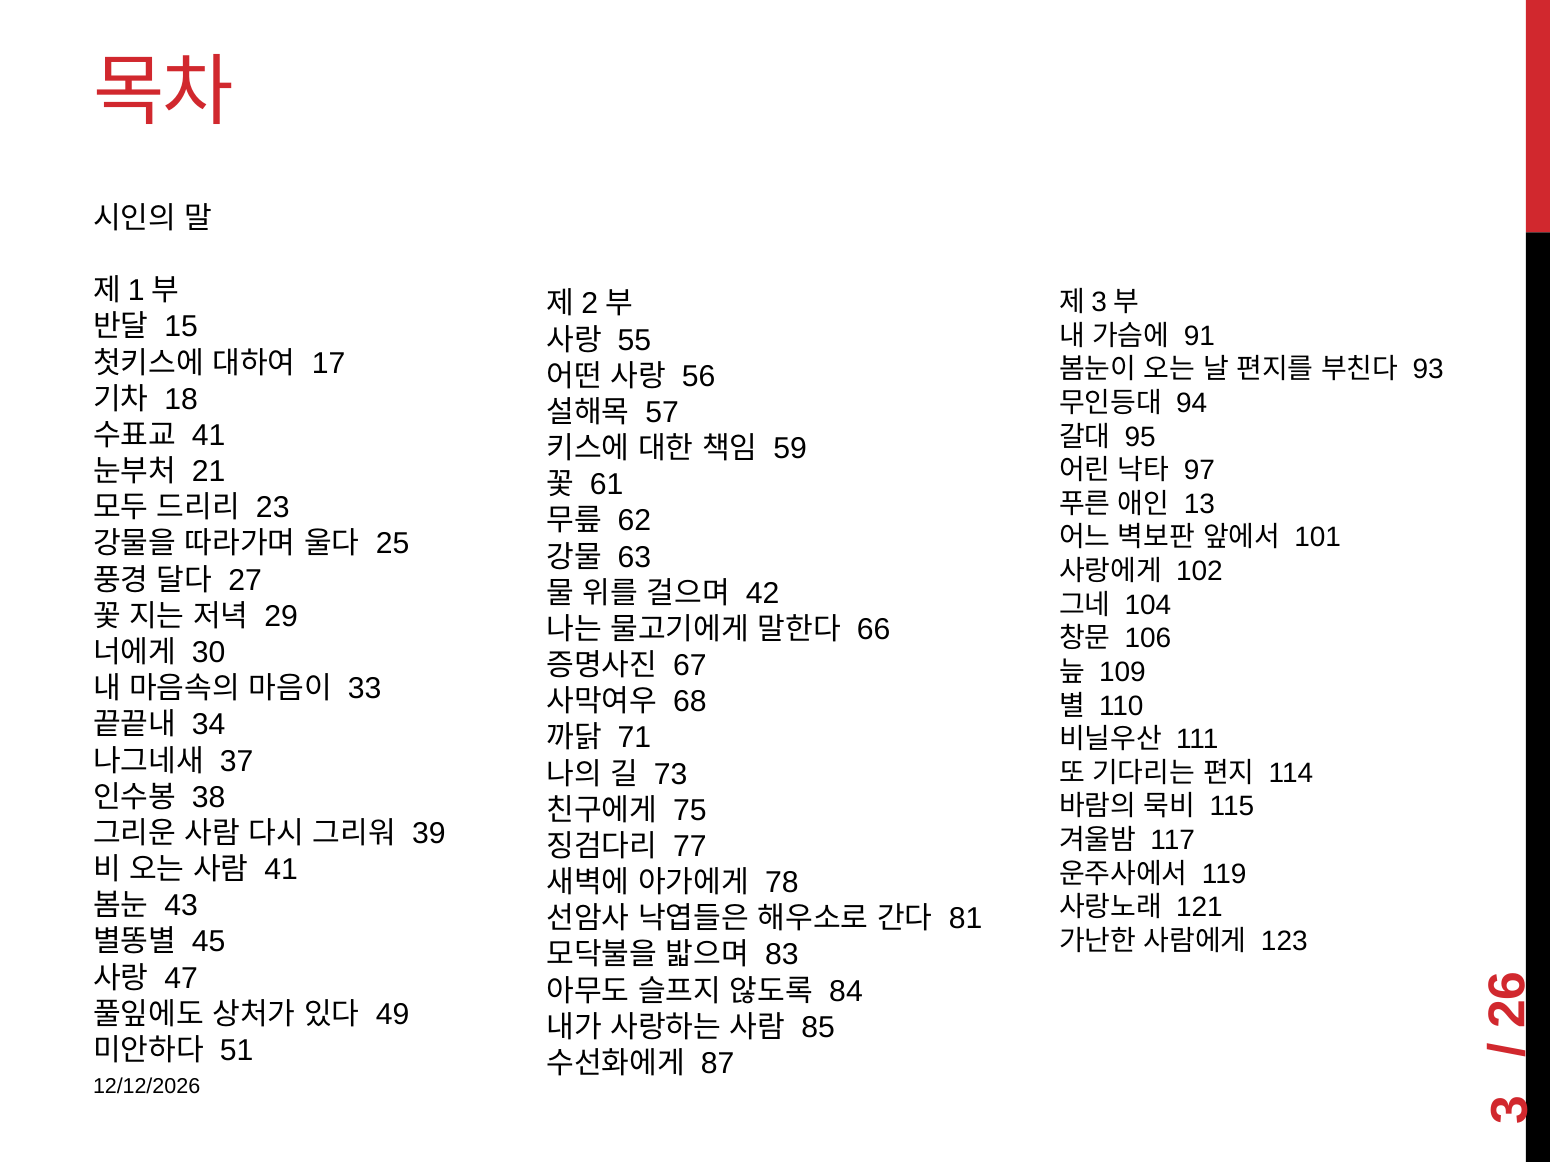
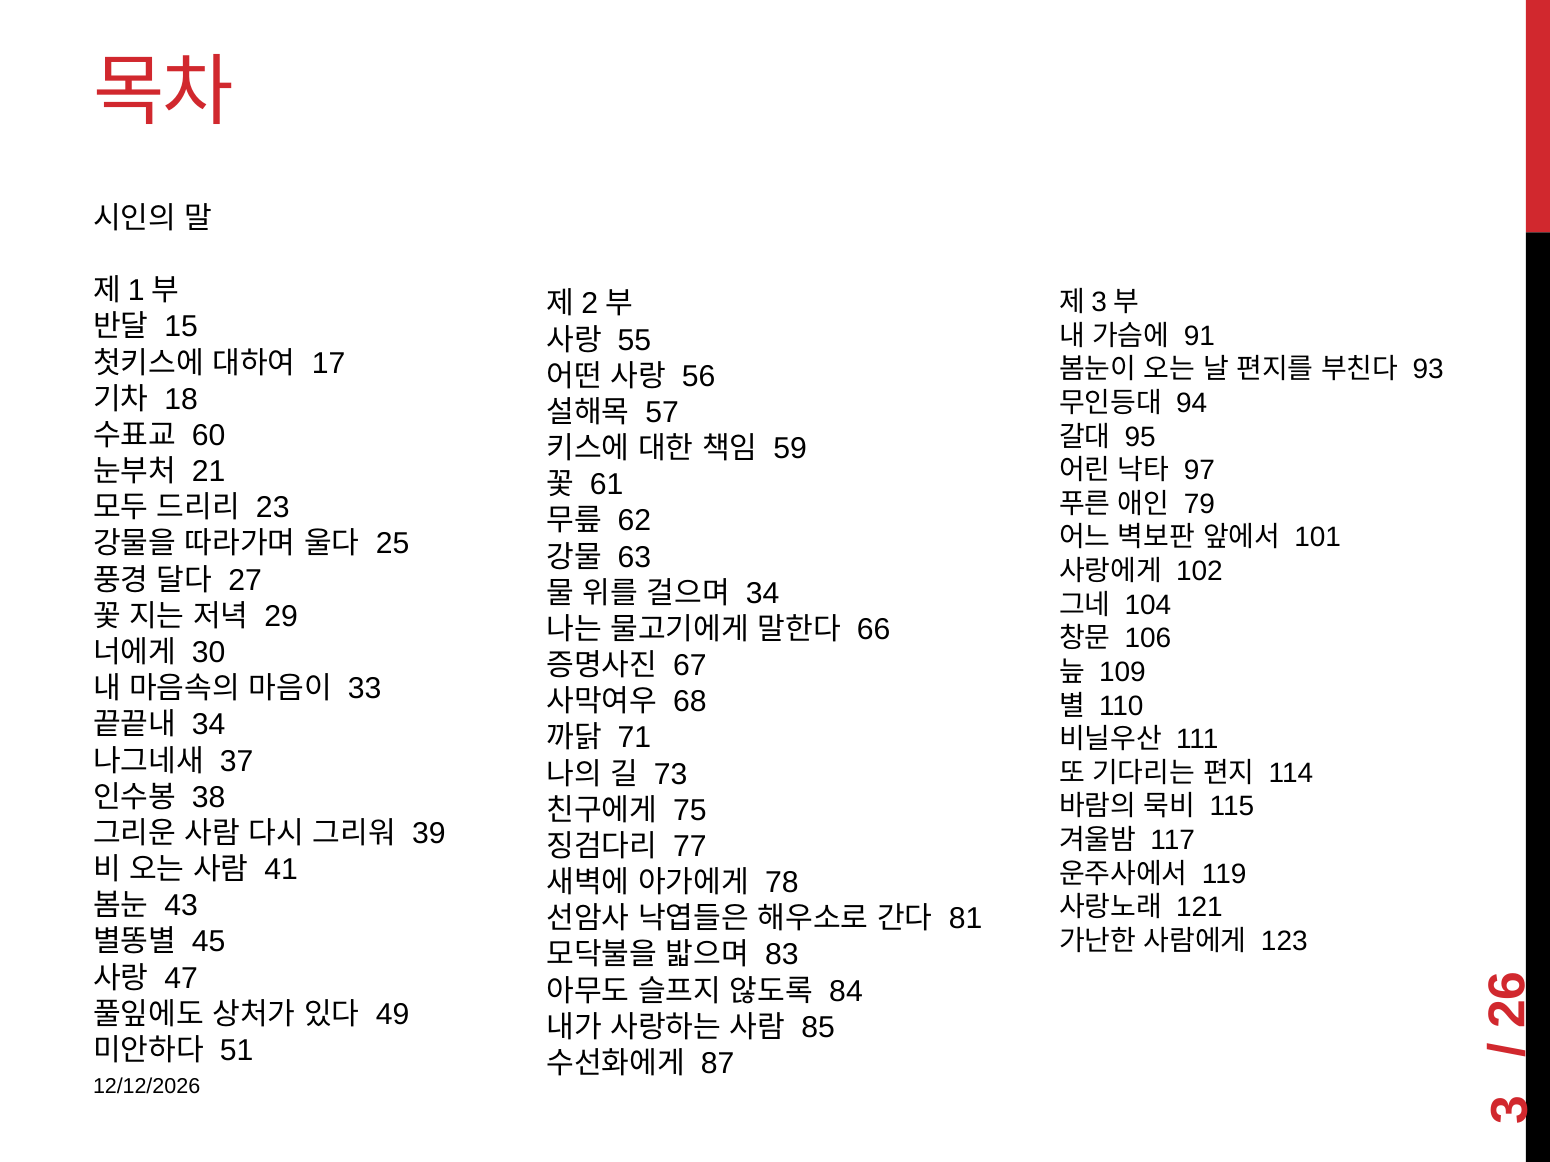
41 at (209, 436): 41 -> 60
13: 13 -> 79
42 at (763, 594): 42 -> 34
